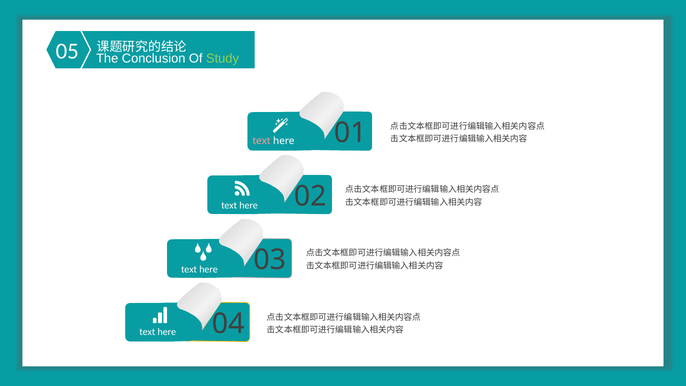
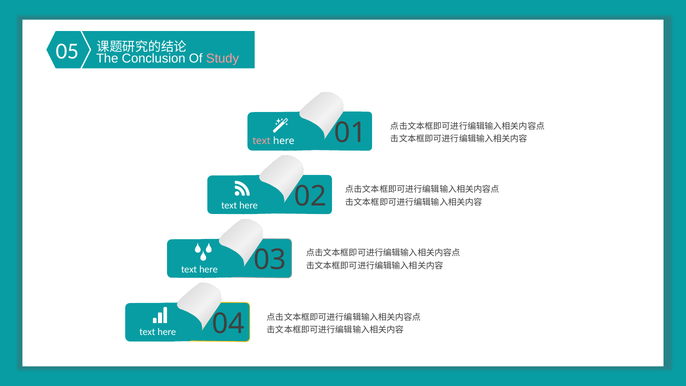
Study colour: light green -> pink
